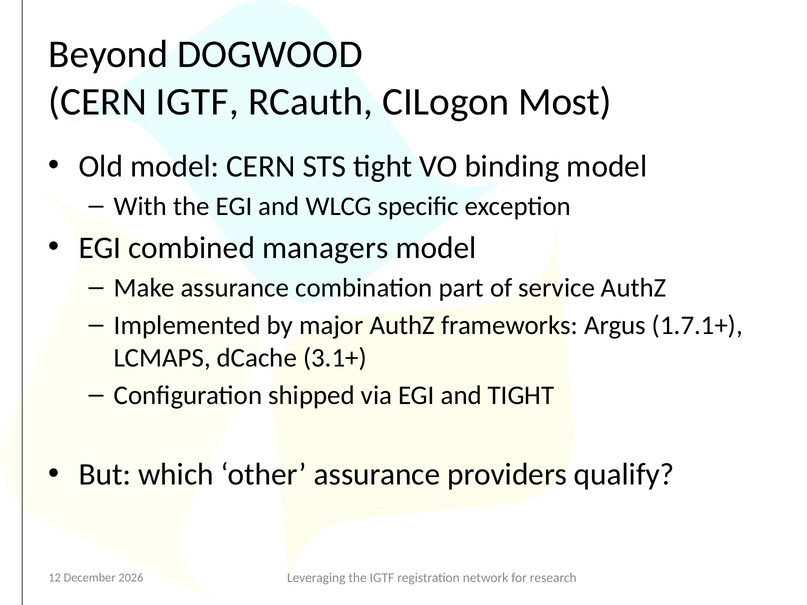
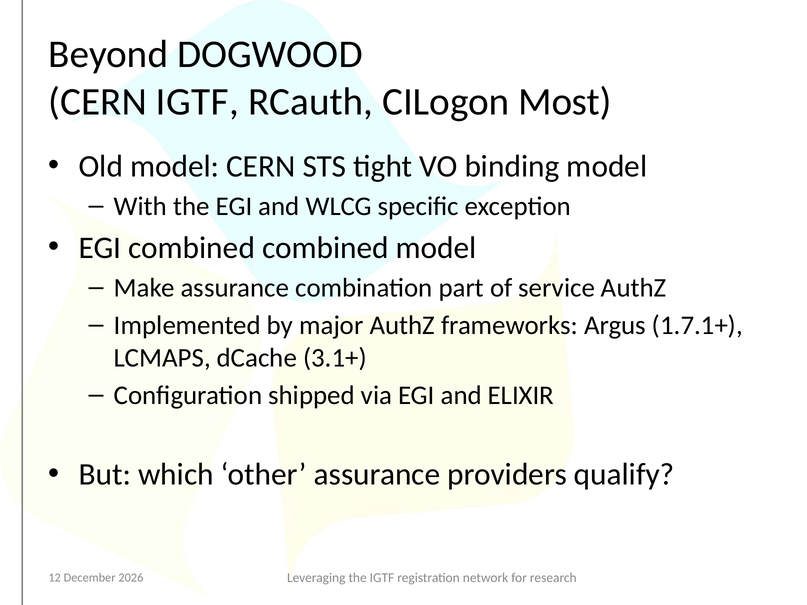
combined managers: managers -> combined
and TIGHT: TIGHT -> ELIXIR
